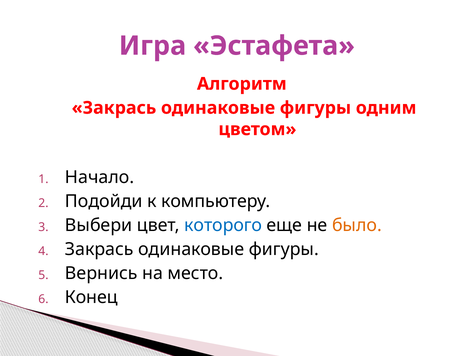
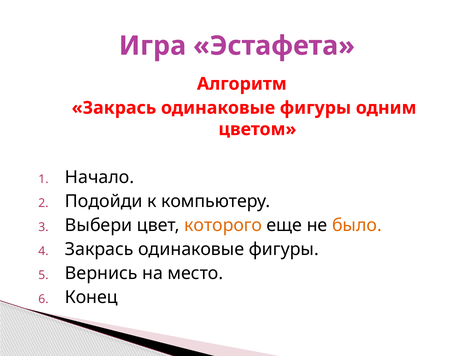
которого colour: blue -> orange
